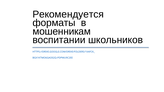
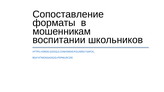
Рекомендуется: Рекомендуется -> Сопоставление
